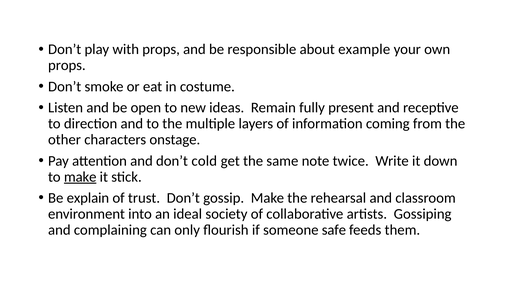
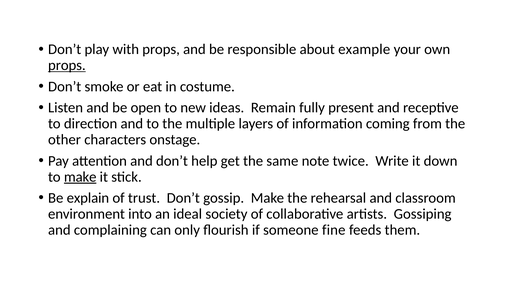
props at (67, 65) underline: none -> present
cold: cold -> help
safe: safe -> fine
